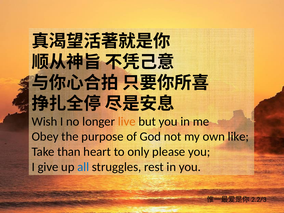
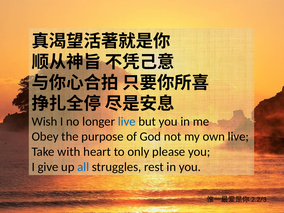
live at (127, 121) colour: orange -> blue
own like: like -> live
than: than -> with
